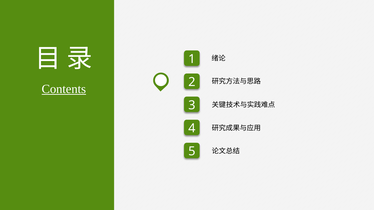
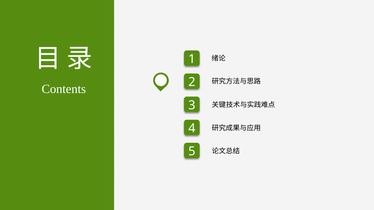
Contents underline: present -> none
